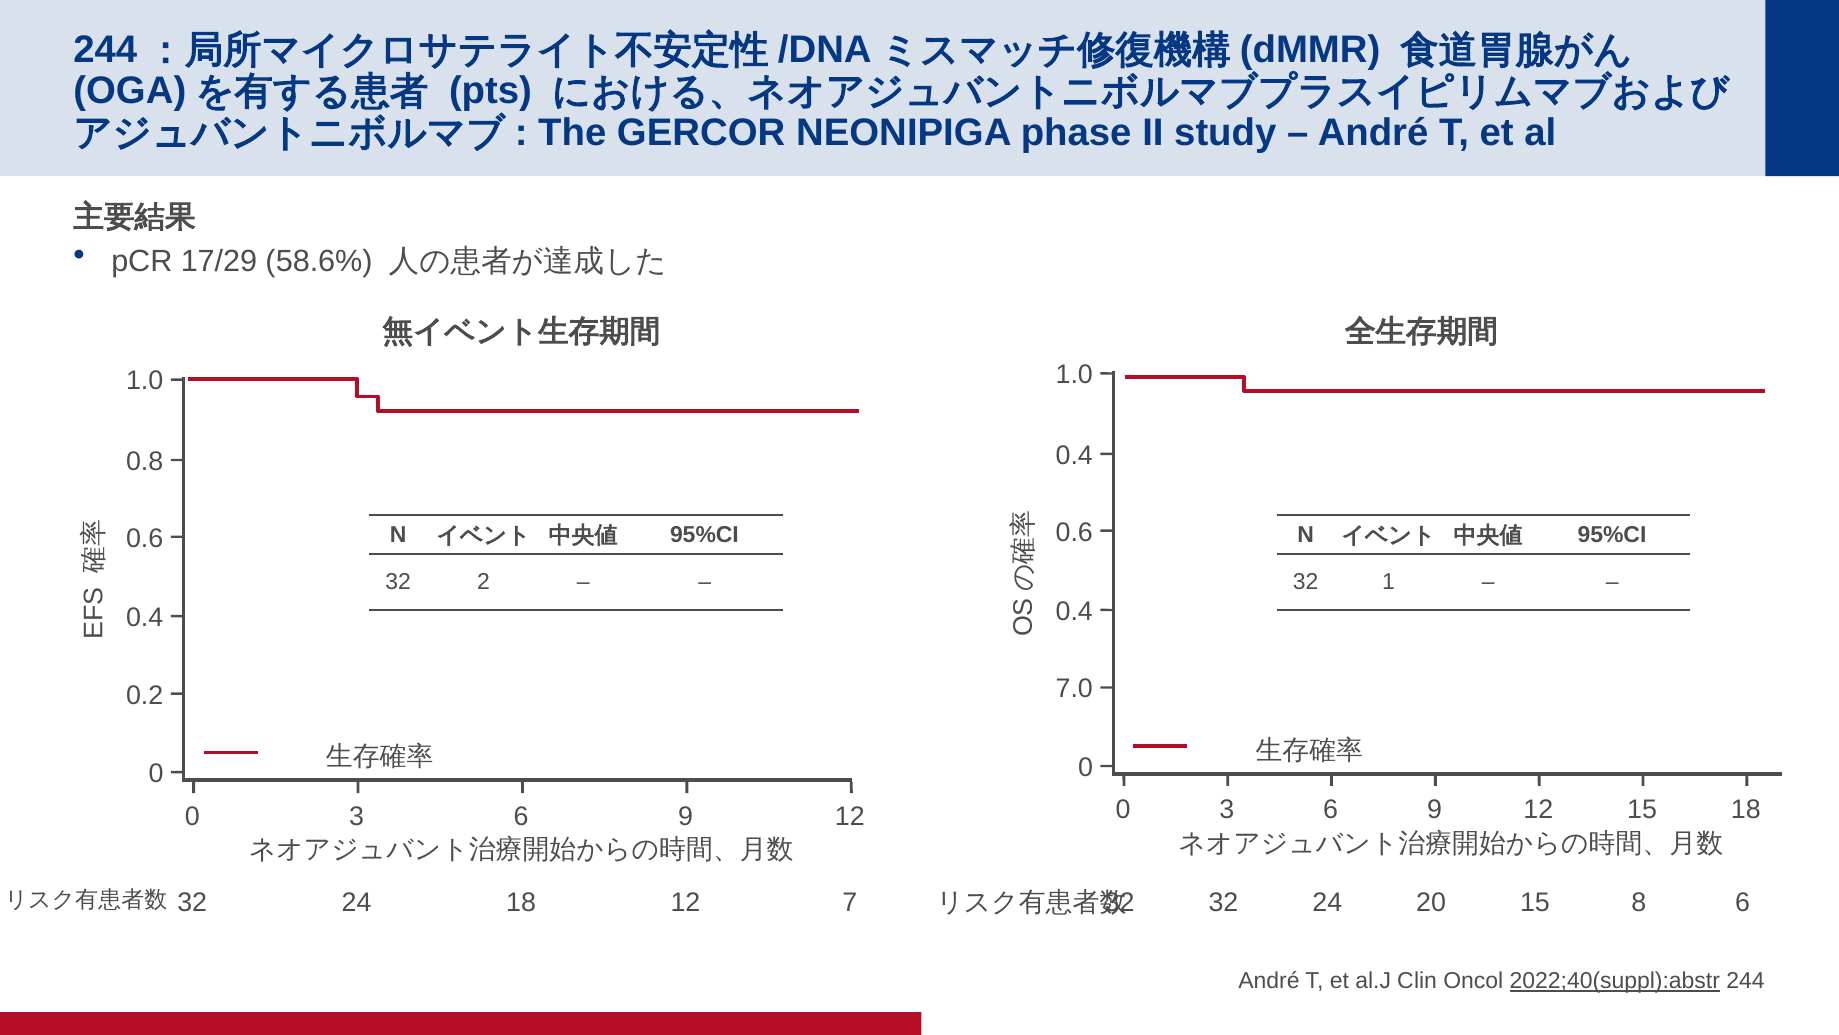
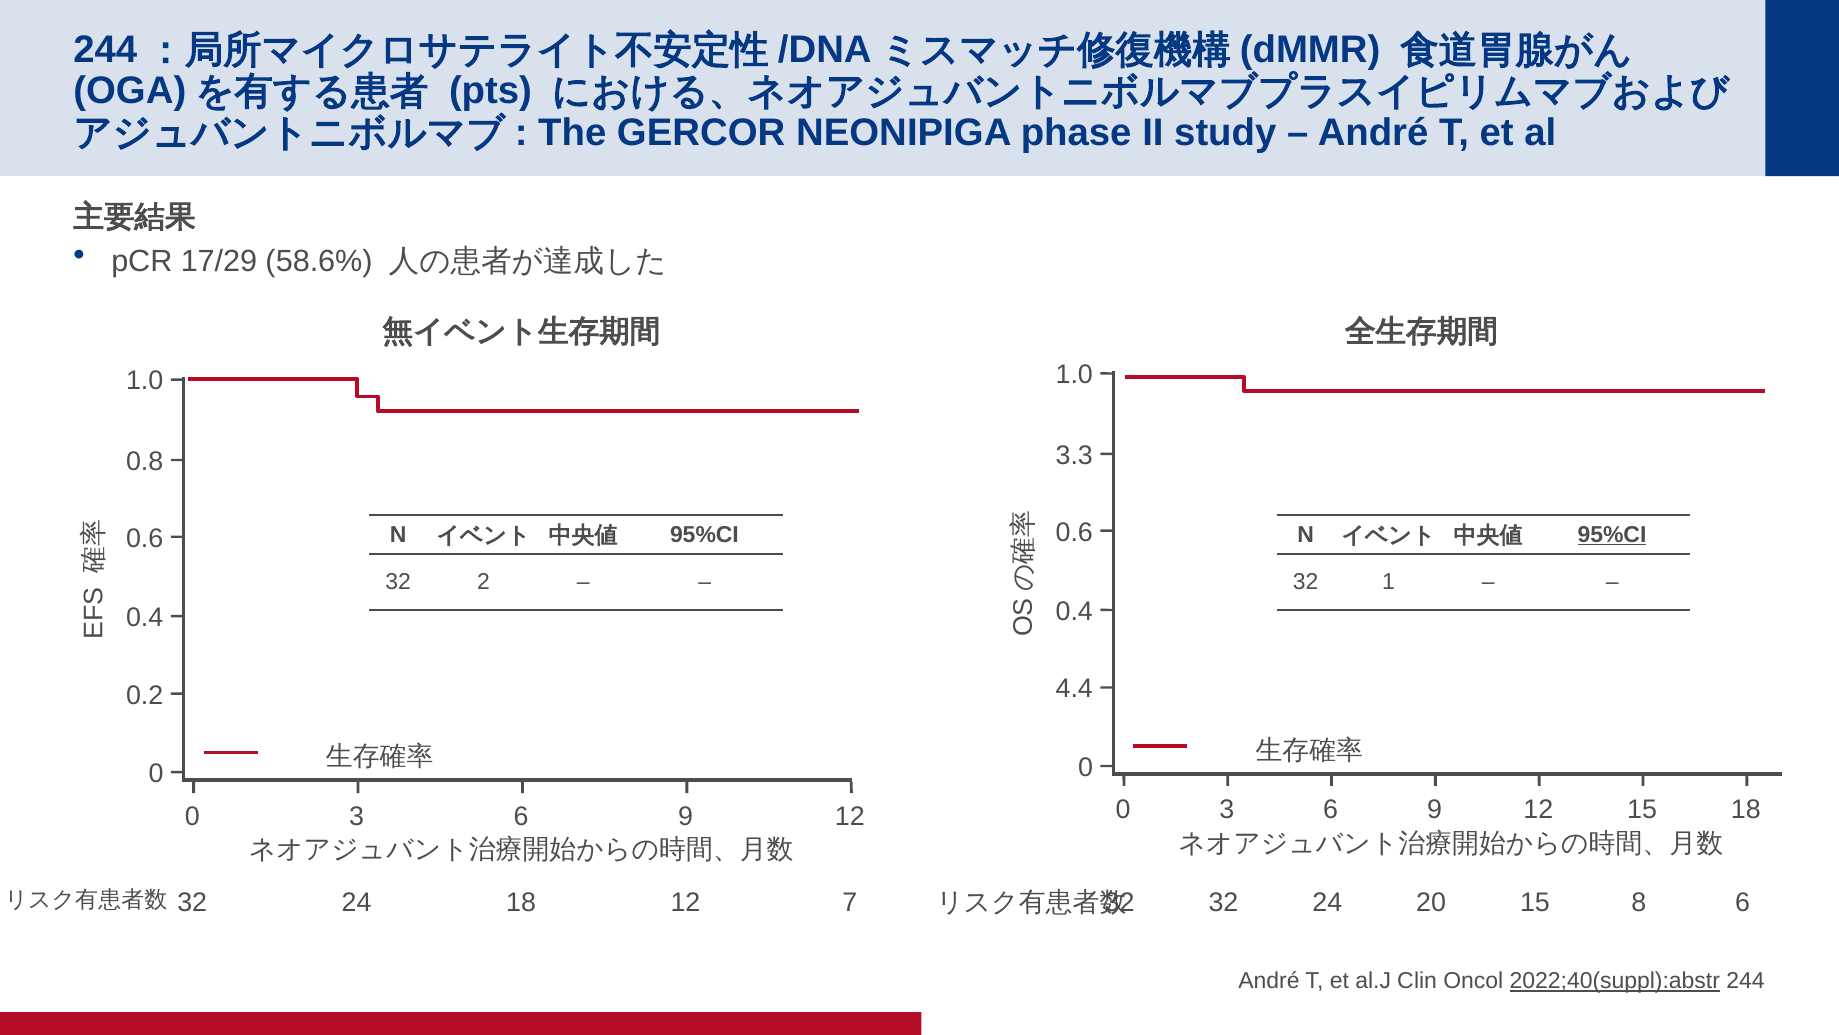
0.4 at (1074, 455): 0.4 -> 3.3
95%CI at (1612, 535) underline: none -> present
7.0: 7.0 -> 4.4
